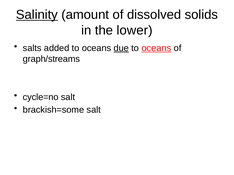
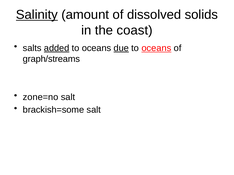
lower: lower -> coast
added underline: none -> present
cycle=no: cycle=no -> zone=no
